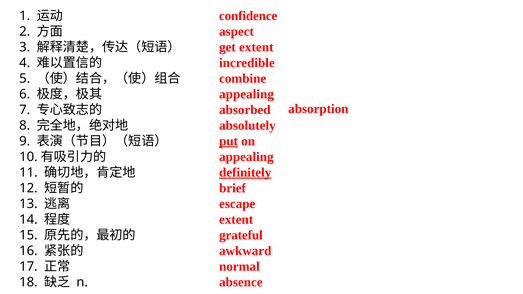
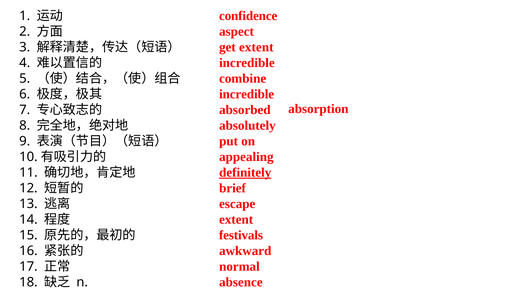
appealing at (247, 94): appealing -> incredible
put underline: present -> none
grateful: grateful -> festivals
